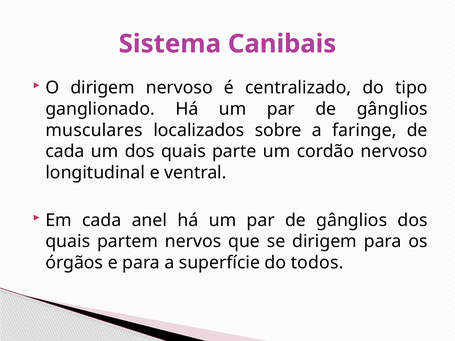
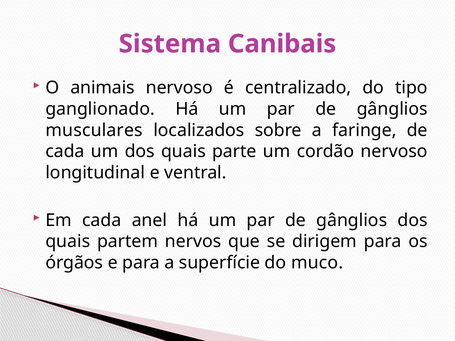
O dirigem: dirigem -> animais
todos: todos -> muco
